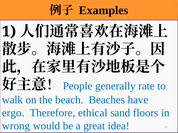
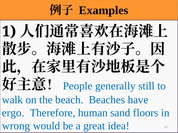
rate: rate -> still
ethical: ethical -> human
